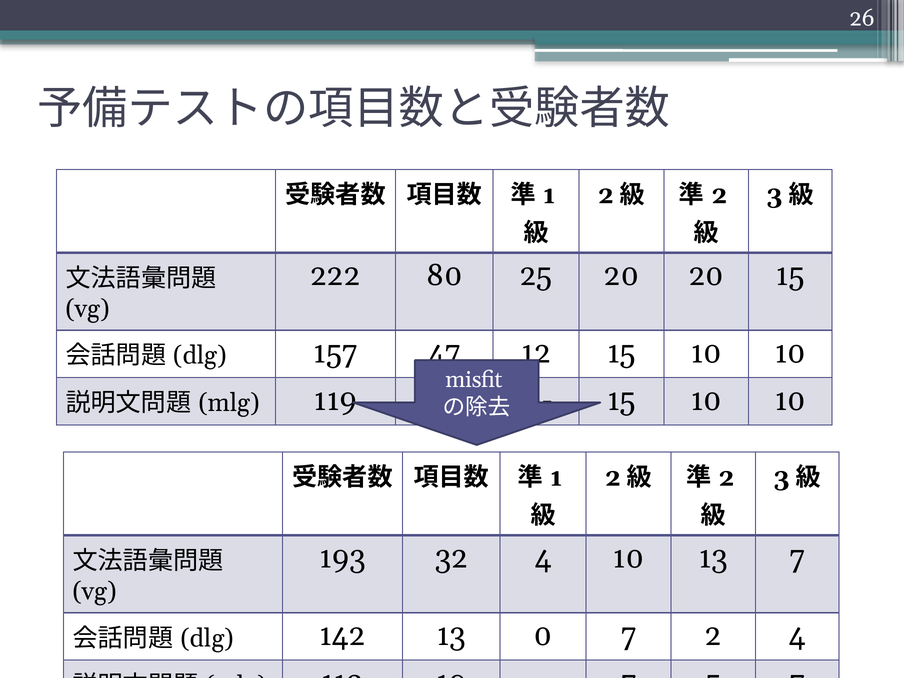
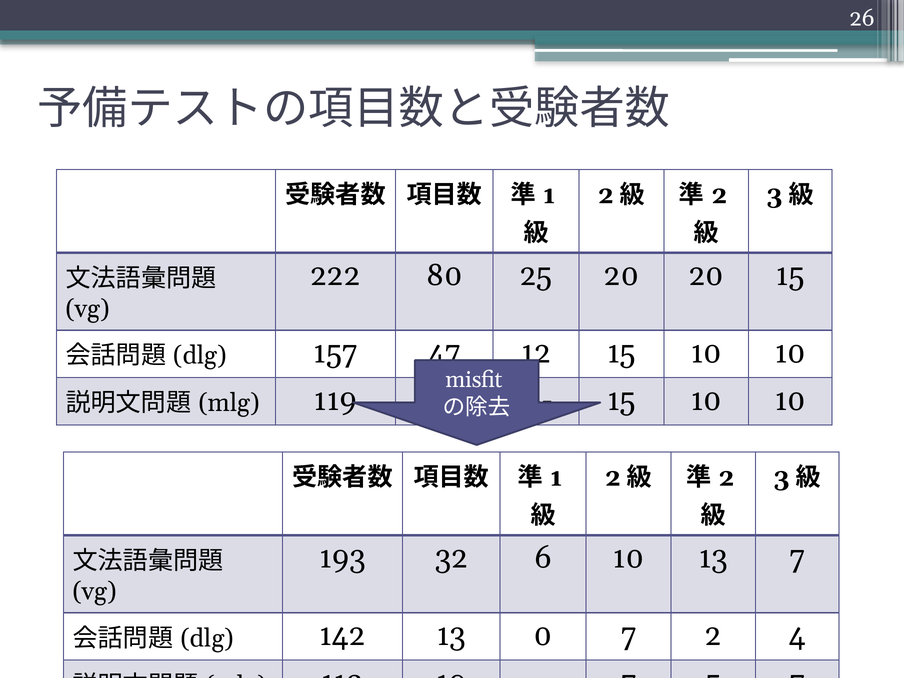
32 4: 4 -> 6
